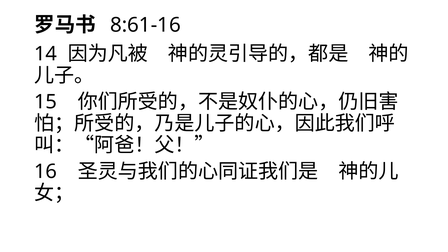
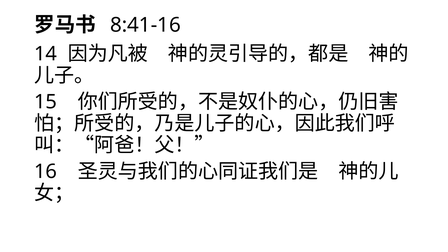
8:61-16: 8:61-16 -> 8:41-16
